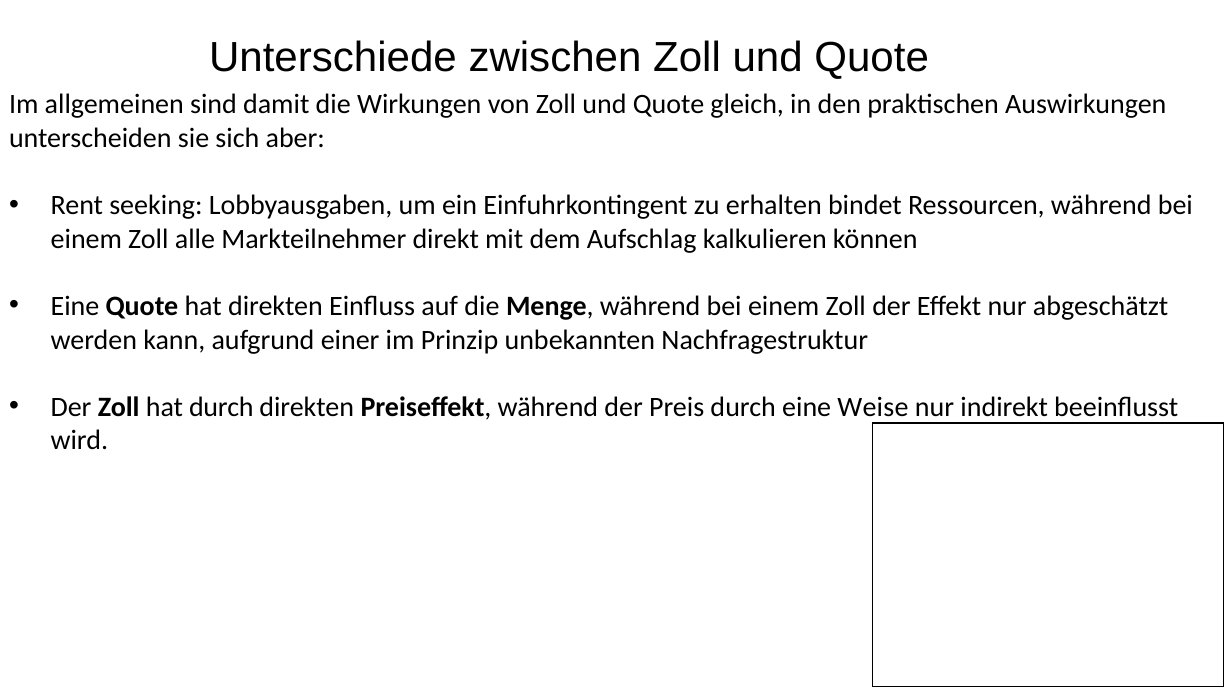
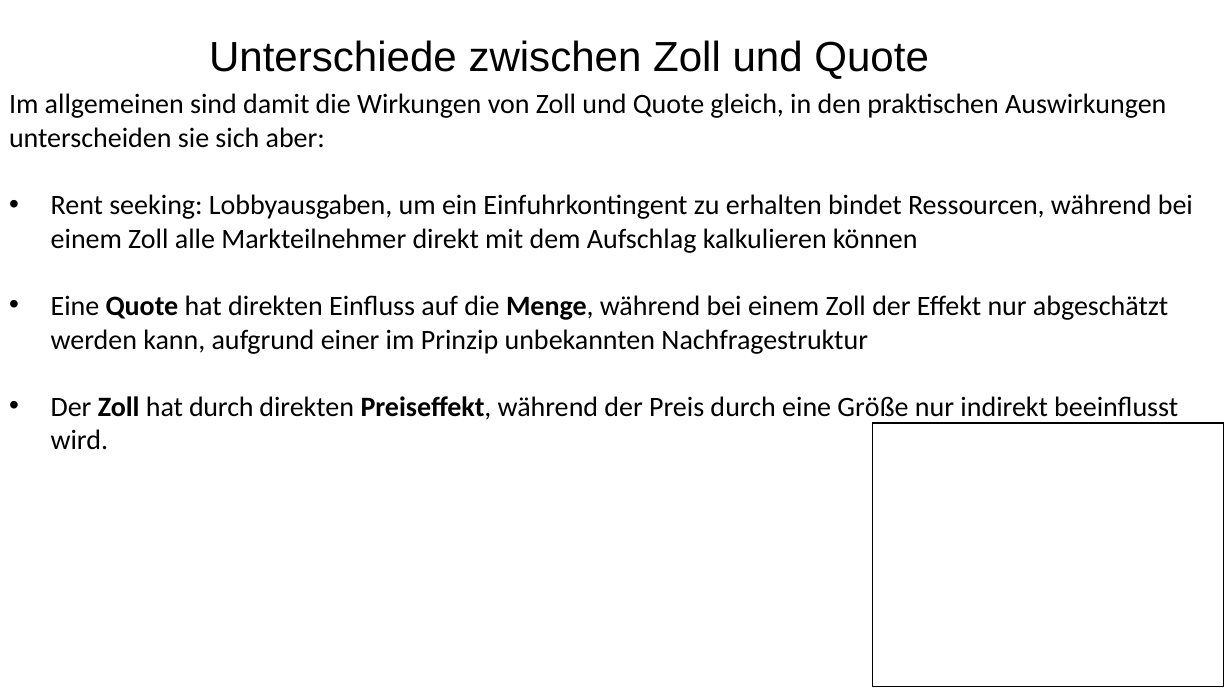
Weise: Weise -> Größe
